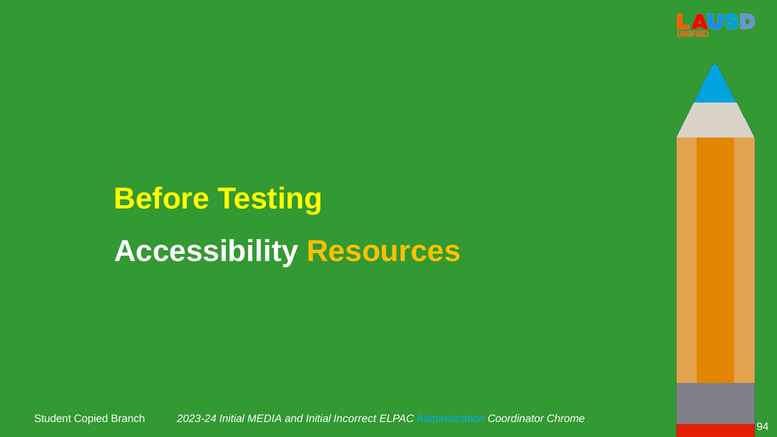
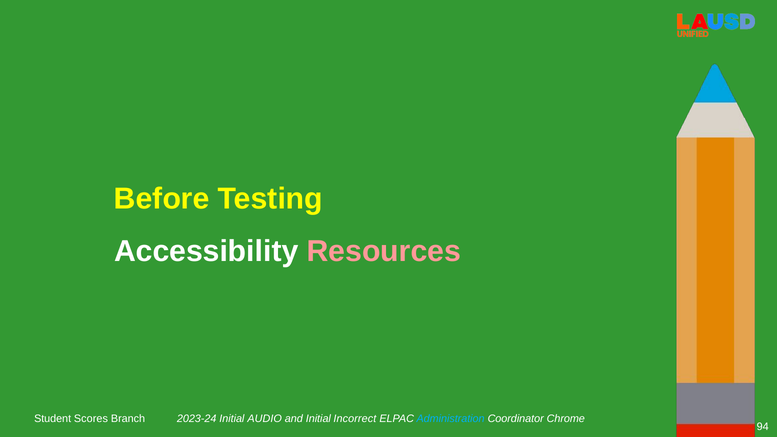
Resources colour: yellow -> pink
Copied: Copied -> Scores
MEDIA: MEDIA -> AUDIO
